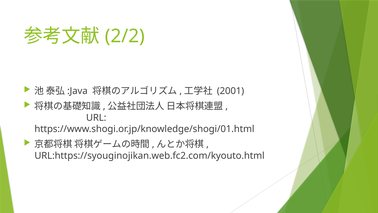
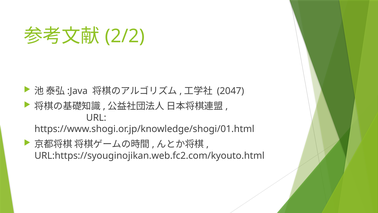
2001: 2001 -> 2047
